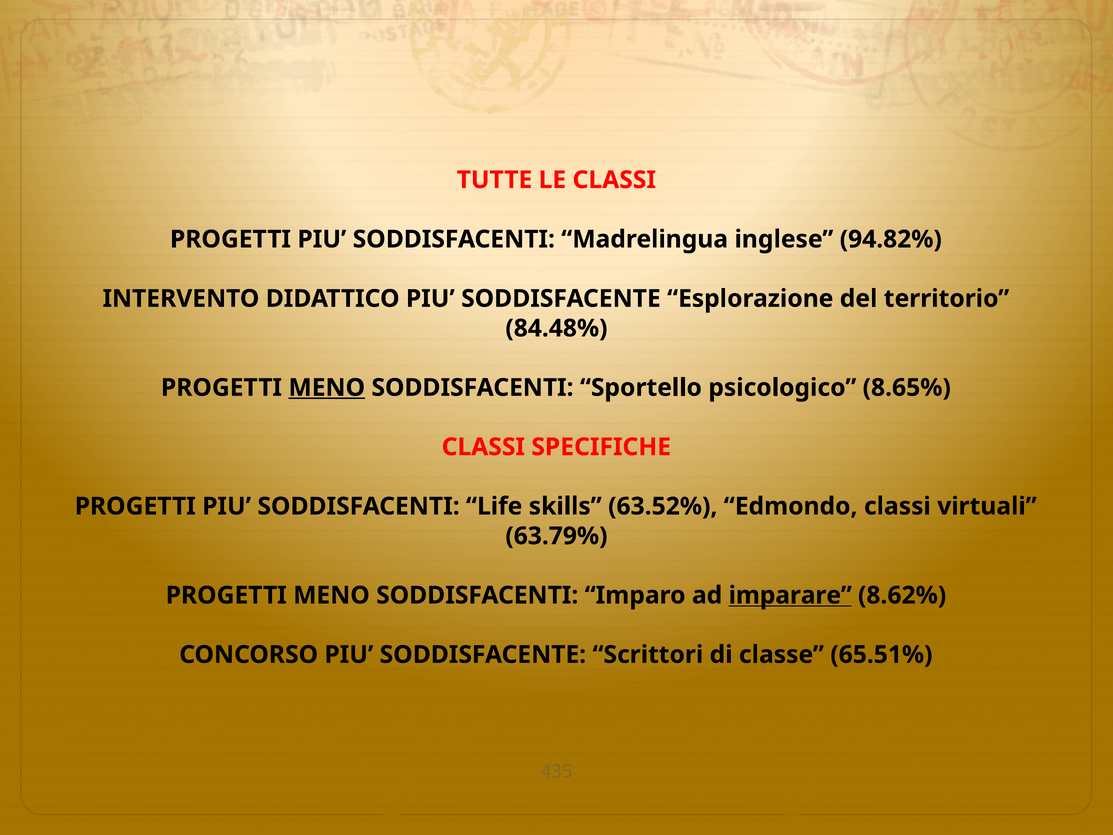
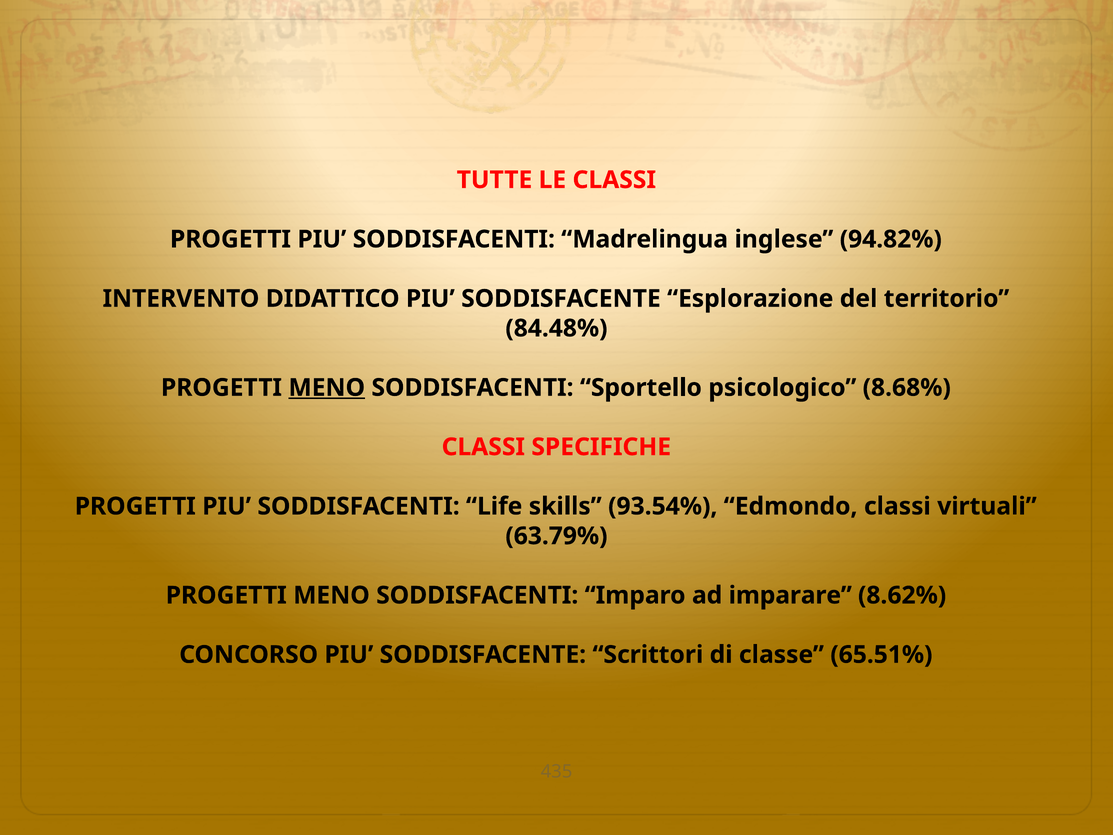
8.65%: 8.65% -> 8.68%
63.52%: 63.52% -> 93.54%
imparare underline: present -> none
